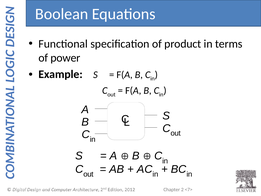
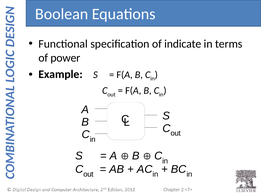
product: product -> indicate
